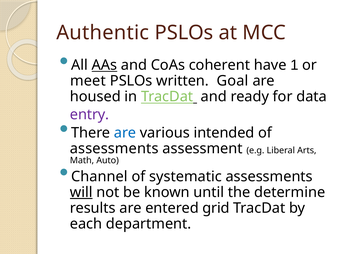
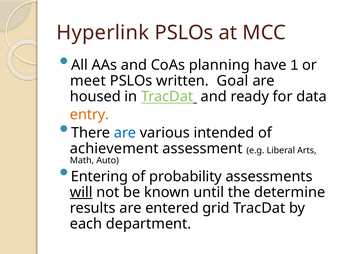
Authentic: Authentic -> Hyperlink
AAs underline: present -> none
coherent: coherent -> planning
entry colour: purple -> orange
assessments at (114, 148): assessments -> achievement
Channel: Channel -> Entering
systematic: systematic -> probability
